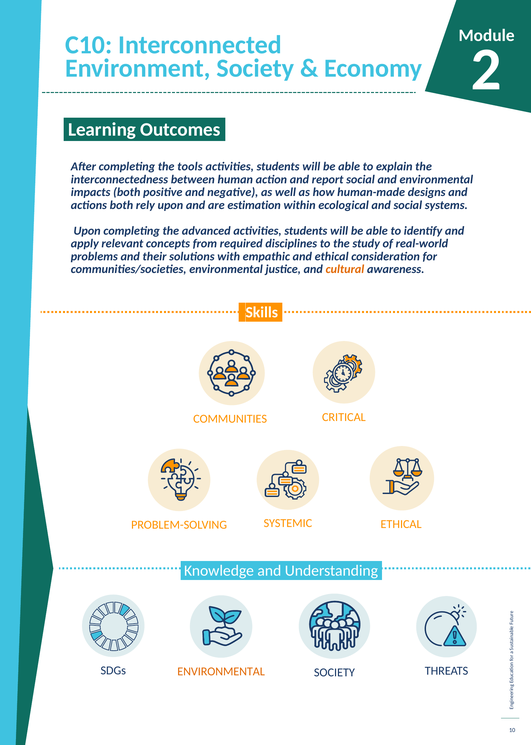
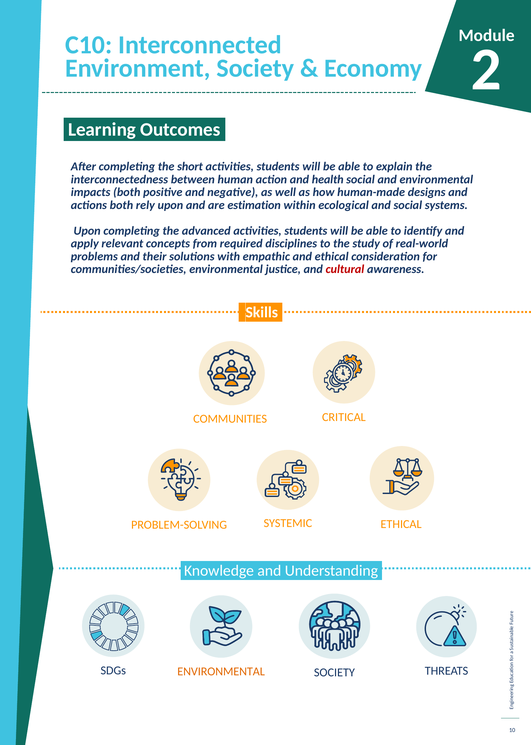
tools: tools -> short
report: report -> health
cultural colour: orange -> red
